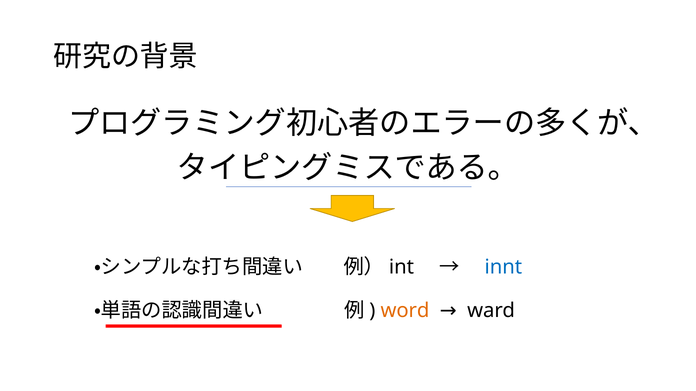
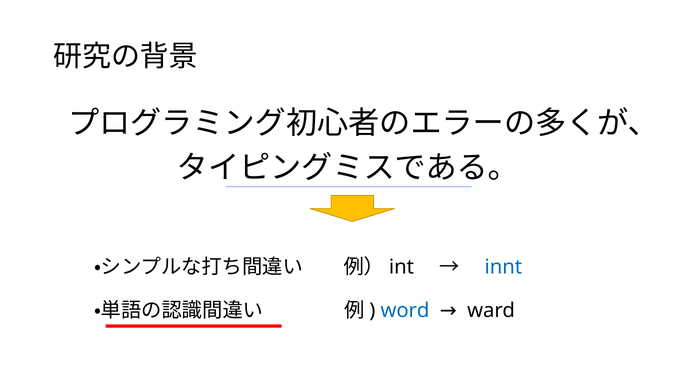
word colour: orange -> blue
